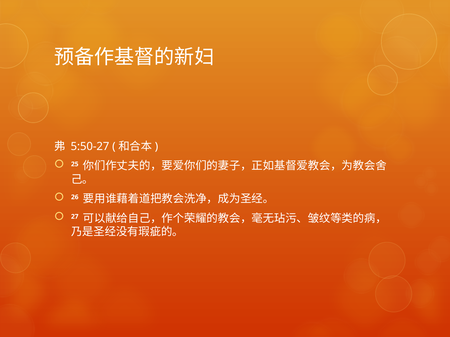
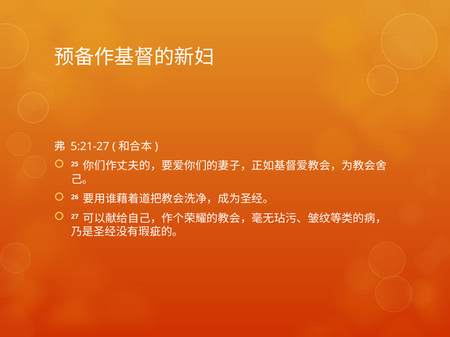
5:50-27: 5:50-27 -> 5:21-27
